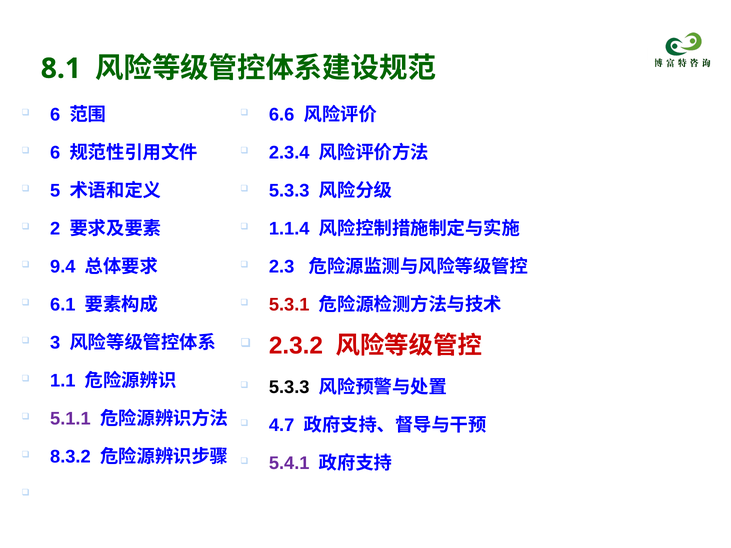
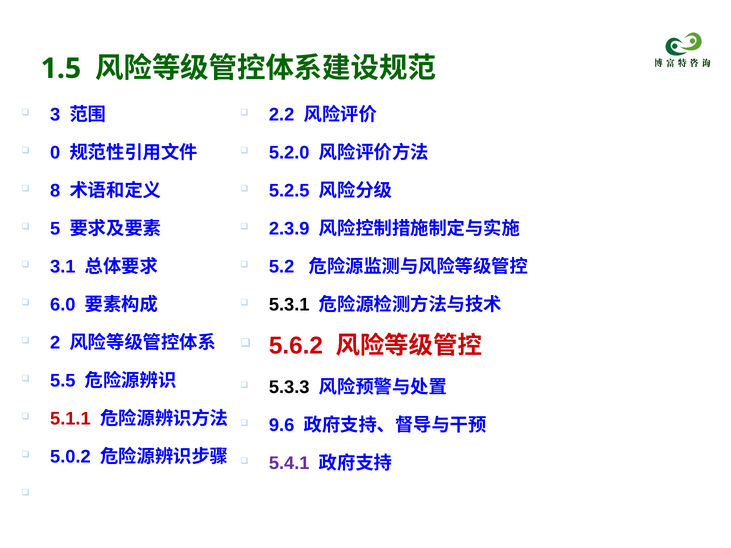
8.1: 8.1 -> 1.5
6 at (55, 115): 6 -> 3
6.6: 6.6 -> 2.2
6 at (55, 153): 6 -> 0
2.3.4: 2.3.4 -> 5.2.0
5: 5 -> 8
5.3.3 at (289, 191): 5.3.3 -> 5.2.5
2: 2 -> 5
1.1.4: 1.1.4 -> 2.3.9
9.4: 9.4 -> 3.1
2.3: 2.3 -> 5.2
6.1: 6.1 -> 6.0
5.3.1 colour: red -> black
3: 3 -> 2
2.3.2: 2.3.2 -> 5.6.2
1.1: 1.1 -> 5.5
5.1.1 colour: purple -> red
4.7: 4.7 -> 9.6
8.3.2: 8.3.2 -> 5.0.2
